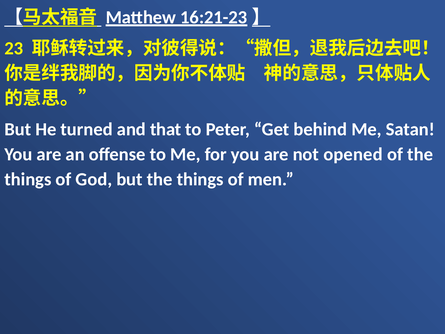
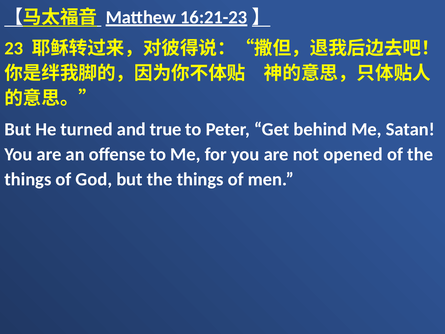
that: that -> true
